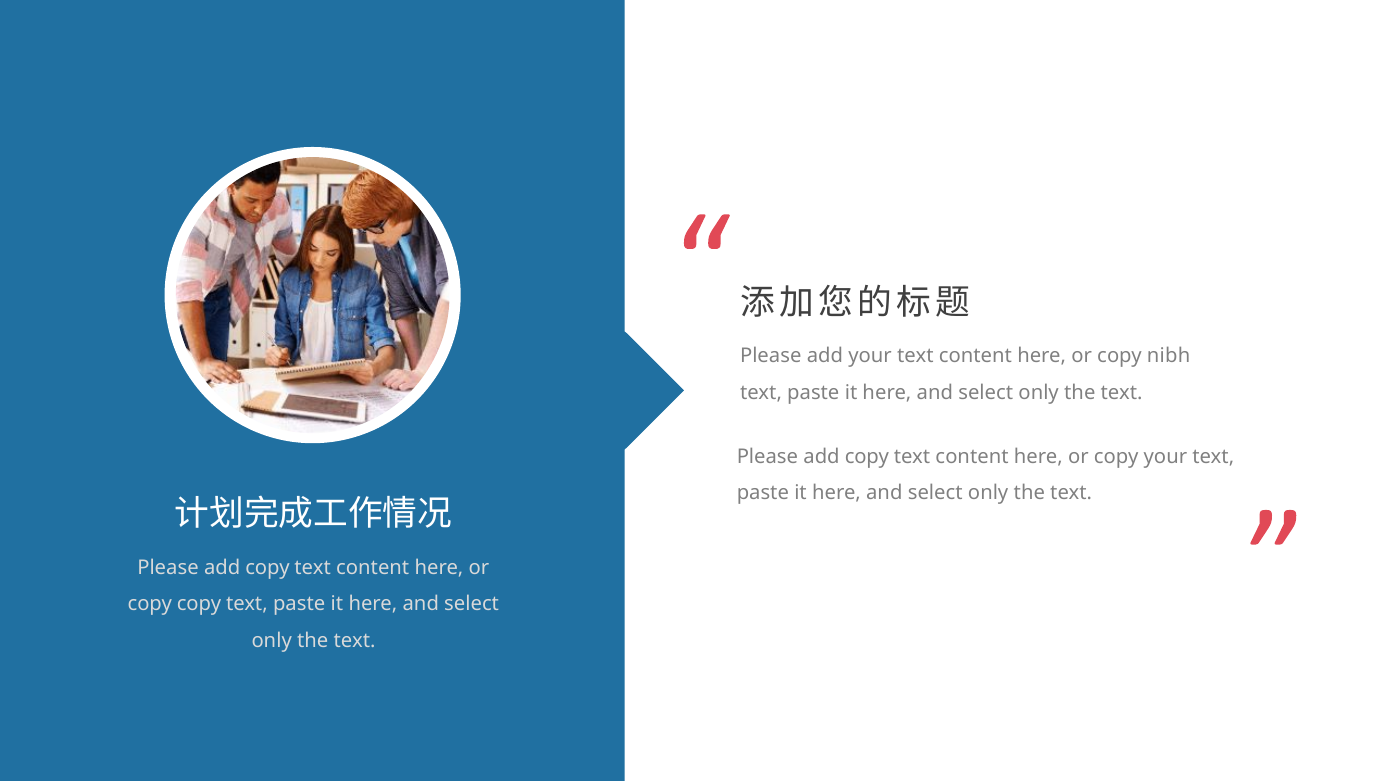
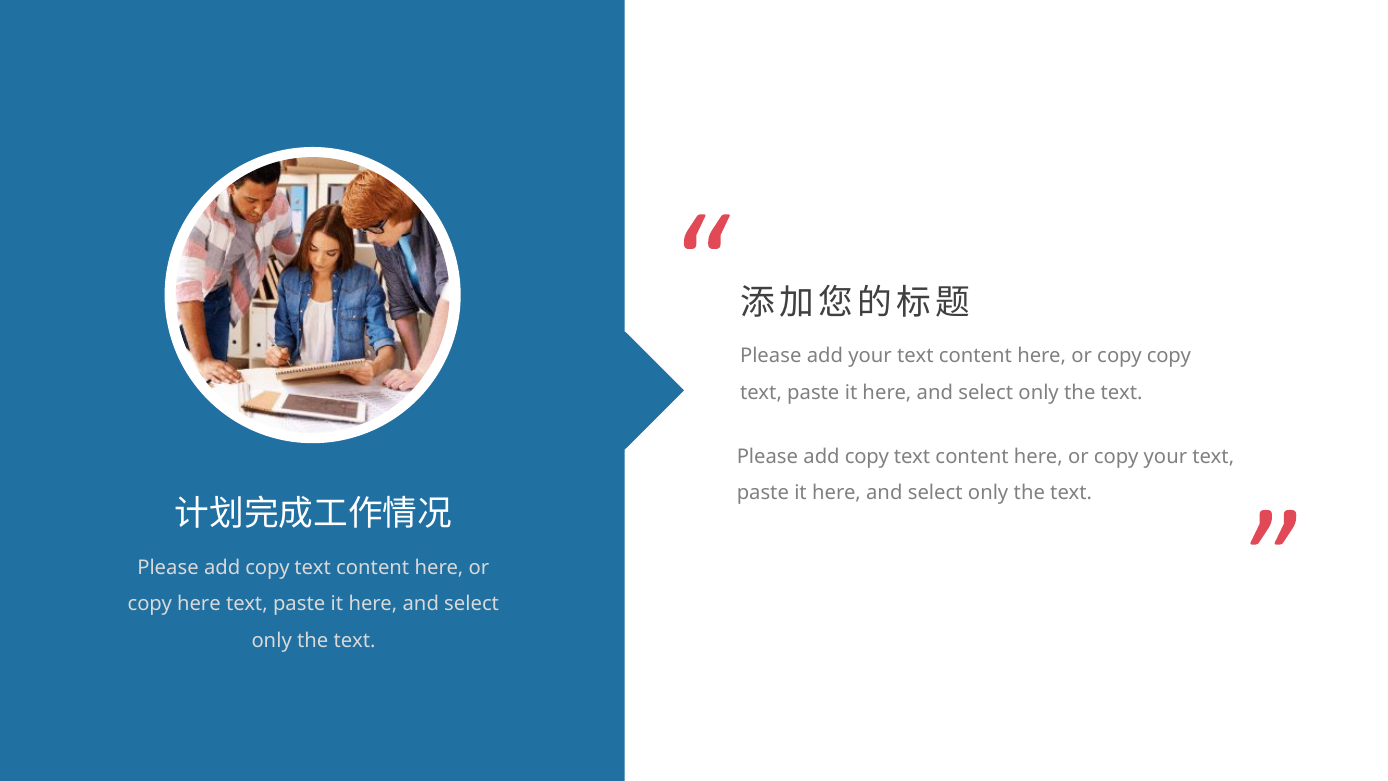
copy nibh: nibh -> copy
copy copy: copy -> here
